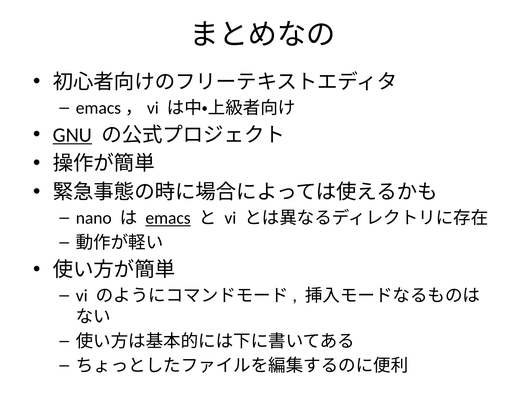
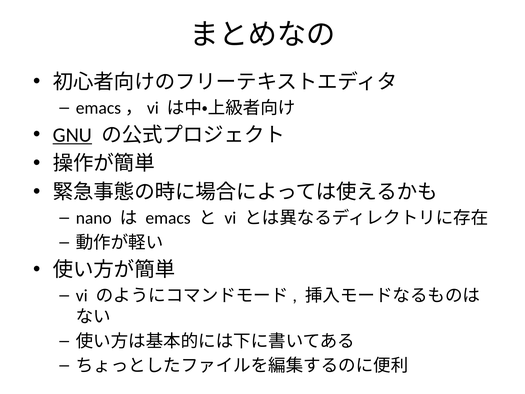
emacs underline: present -> none
